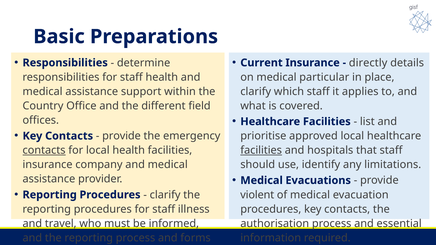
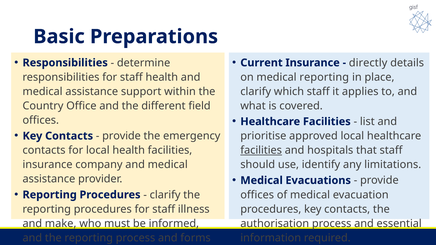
medical particular: particular -> reporting
contacts at (44, 150) underline: present -> none
violent at (257, 195): violent -> offices
travel: travel -> make
